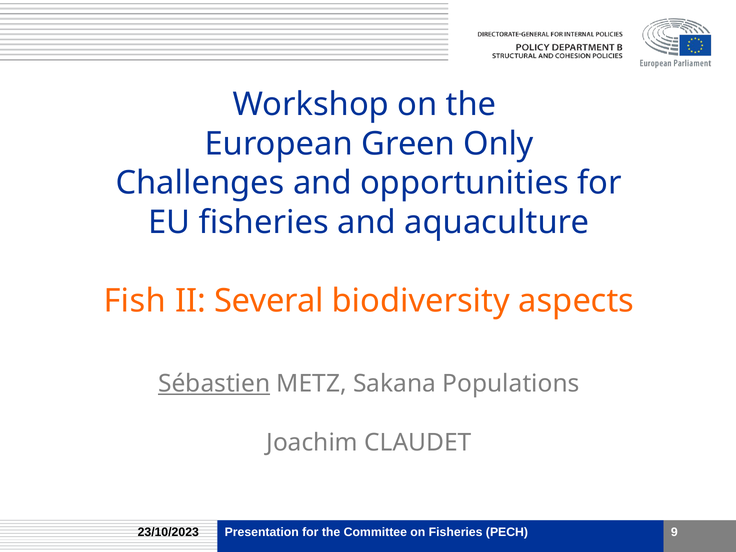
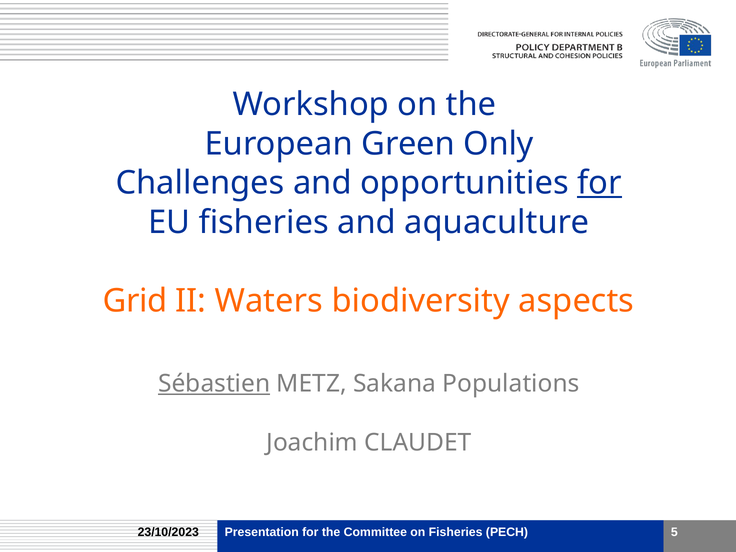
for at (599, 183) underline: none -> present
Fish: Fish -> Grid
Several: Several -> Waters
9: 9 -> 5
